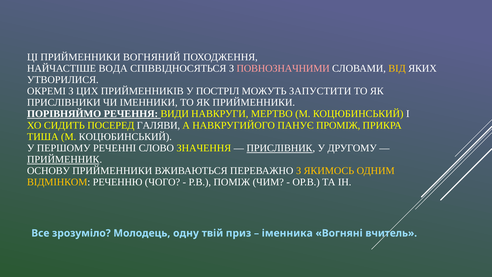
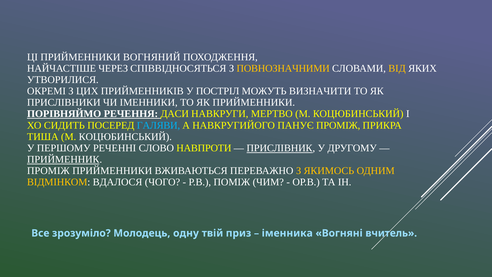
ВОДА: ВОДА -> ЧЕРЕЗ
ПОВНОЗНАЧНИМИ colour: pink -> yellow
ЗАПУСТИТИ: ЗАПУСТИТИ -> ВИЗНАЧИТИ
ВИДИ: ВИДИ -> ДАСИ
ГАЛЯВИ colour: white -> light blue
ЗНАЧЕННЯ: ЗНАЧЕННЯ -> НАВПРОТИ
ОСНОВУ at (48, 171): ОСНОВУ -> ПРОМІЖ
РЕЧЕННЮ: РЕЧЕННЮ -> ВДАЛОСЯ
